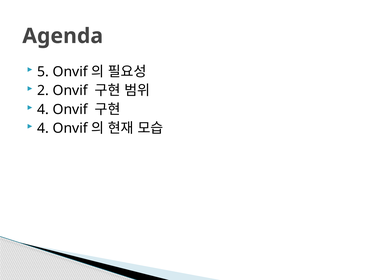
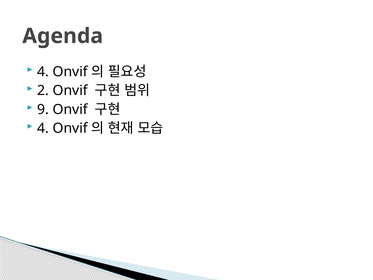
5 at (43, 72): 5 -> 4
4 at (43, 109): 4 -> 9
